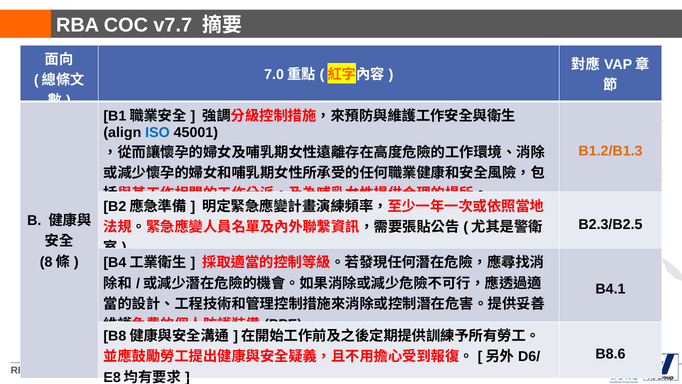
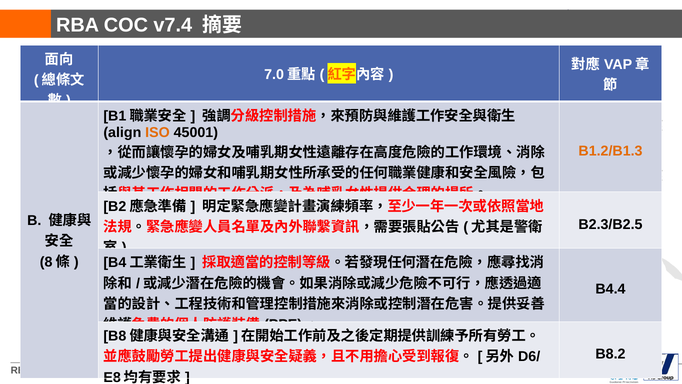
v7.7: v7.7 -> v7.4
ISO colour: blue -> orange
B4.1: B4.1 -> B4.4
B8.6: B8.6 -> B8.2
